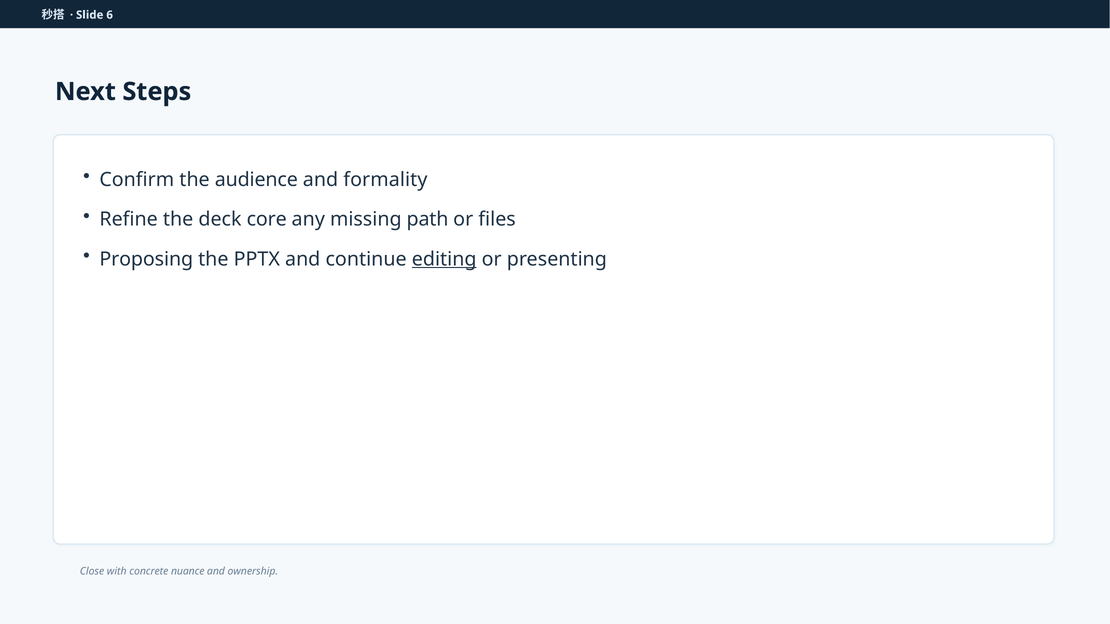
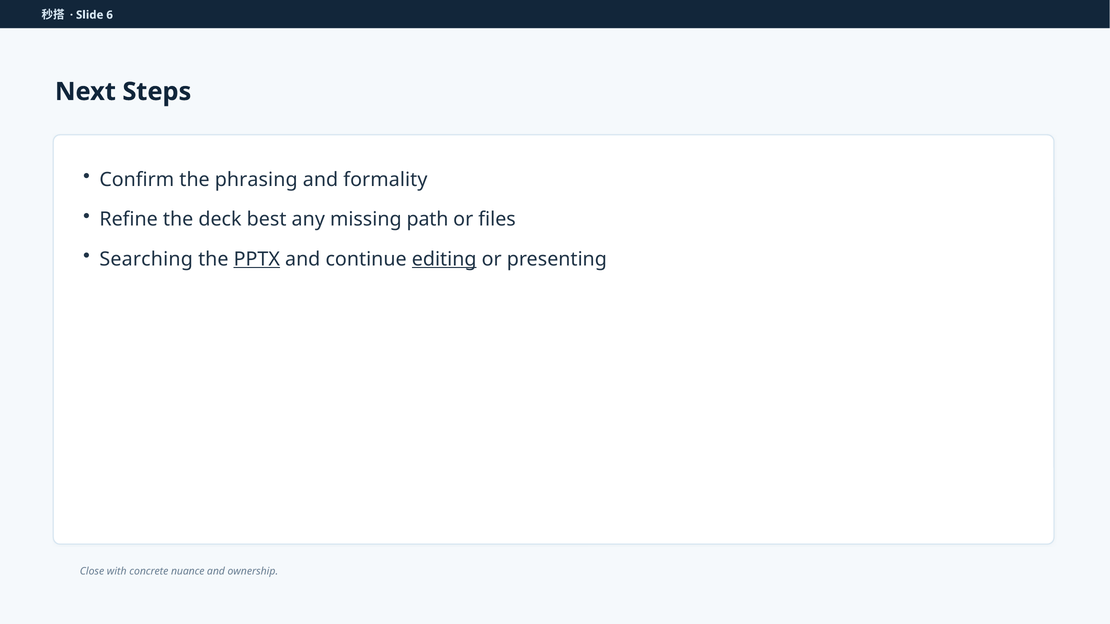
audience: audience -> phrasing
core: core -> best
Proposing: Proposing -> Searching
PPTX underline: none -> present
